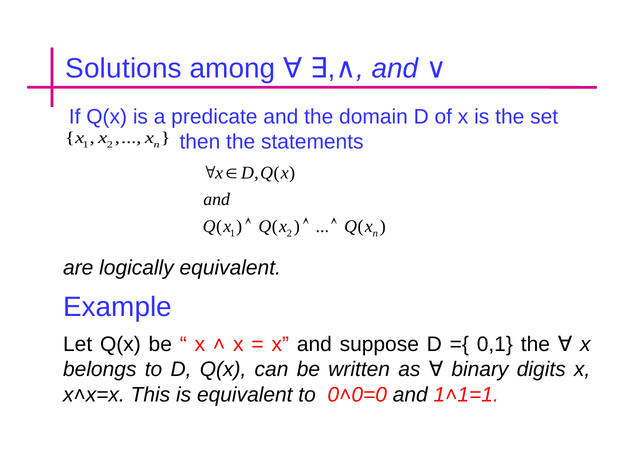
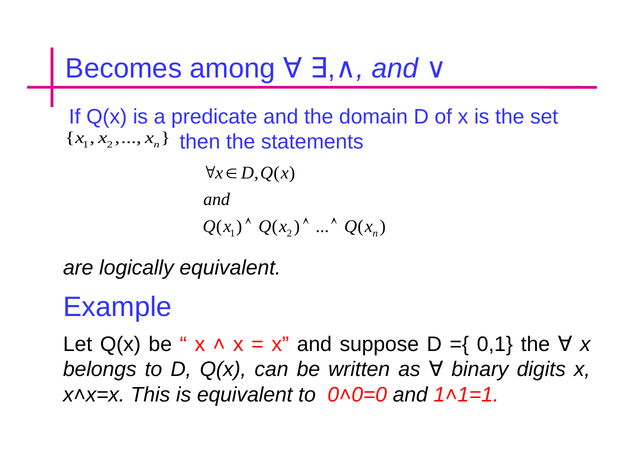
Solutions: Solutions -> Becomes
